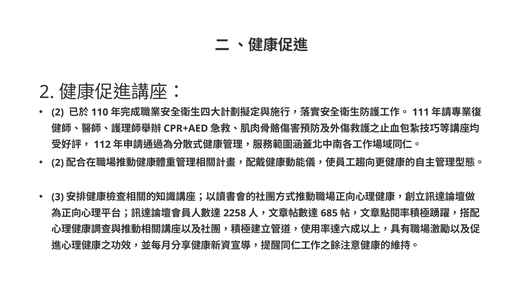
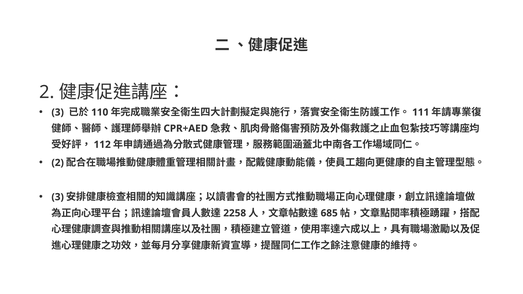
2 at (58, 112): 2 -> 3
